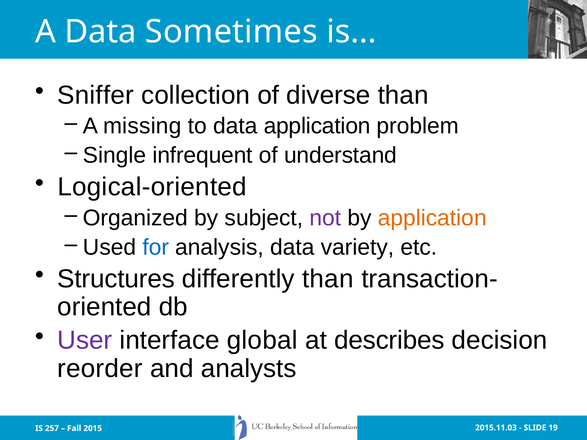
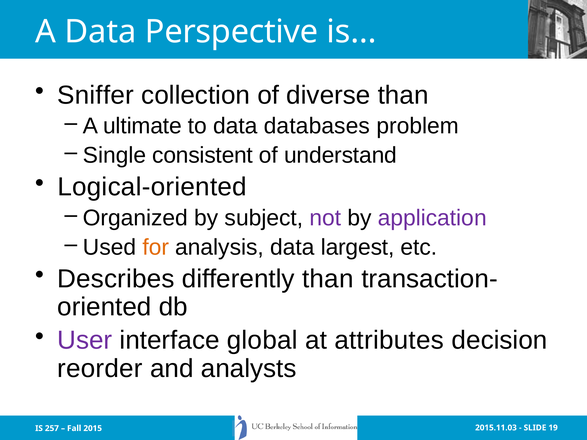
Sometimes: Sometimes -> Perspective
missing: missing -> ultimate
data application: application -> databases
infrequent: infrequent -> consistent
application at (432, 218) colour: orange -> purple
for colour: blue -> orange
variety: variety -> largest
Structures: Structures -> Describes
describes: describes -> attributes
